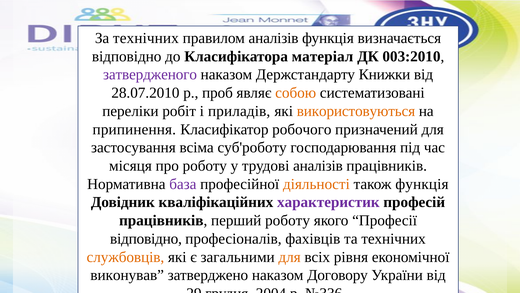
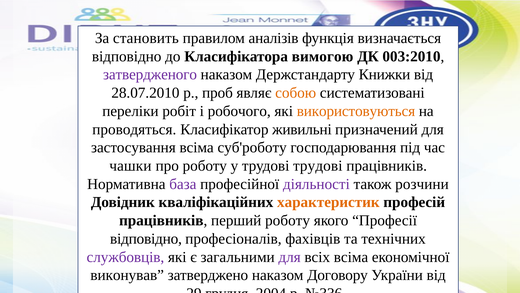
За технічних: технічних -> становить
матеріал: матеріал -> вимогою
приладів: приладів -> робочого
припинення: припинення -> проводяться
робочого: робочого -> живильні
місяця: місяця -> чашки
трудові аналізів: аналізів -> трудові
діяльності colour: orange -> purple
також функція: функція -> розчини
характеристик colour: purple -> orange
службовців colour: orange -> purple
для at (290, 257) colour: orange -> purple
всіх рівня: рівня -> всіма
